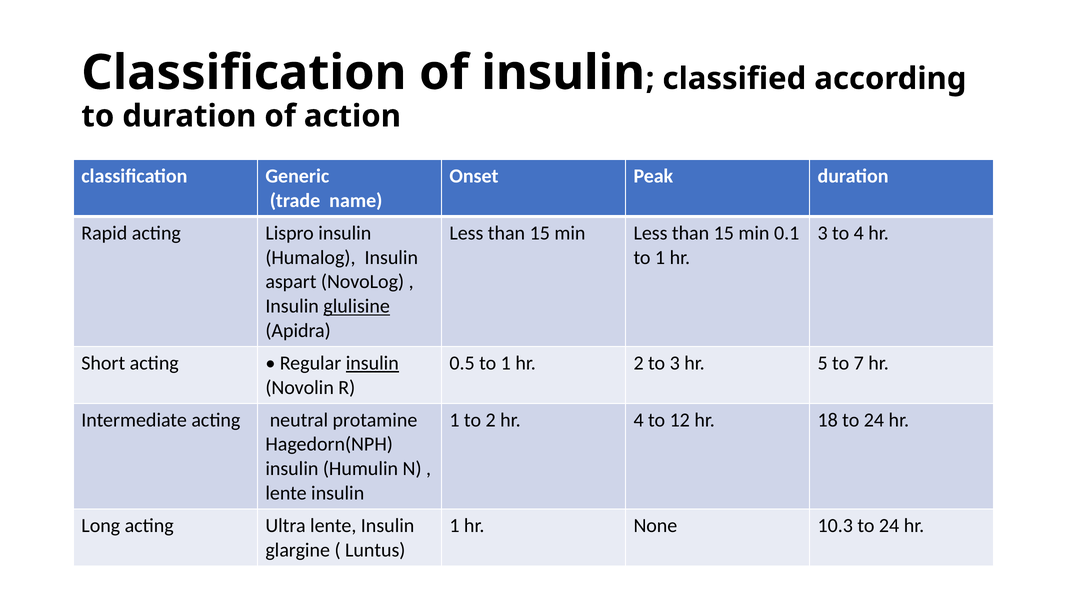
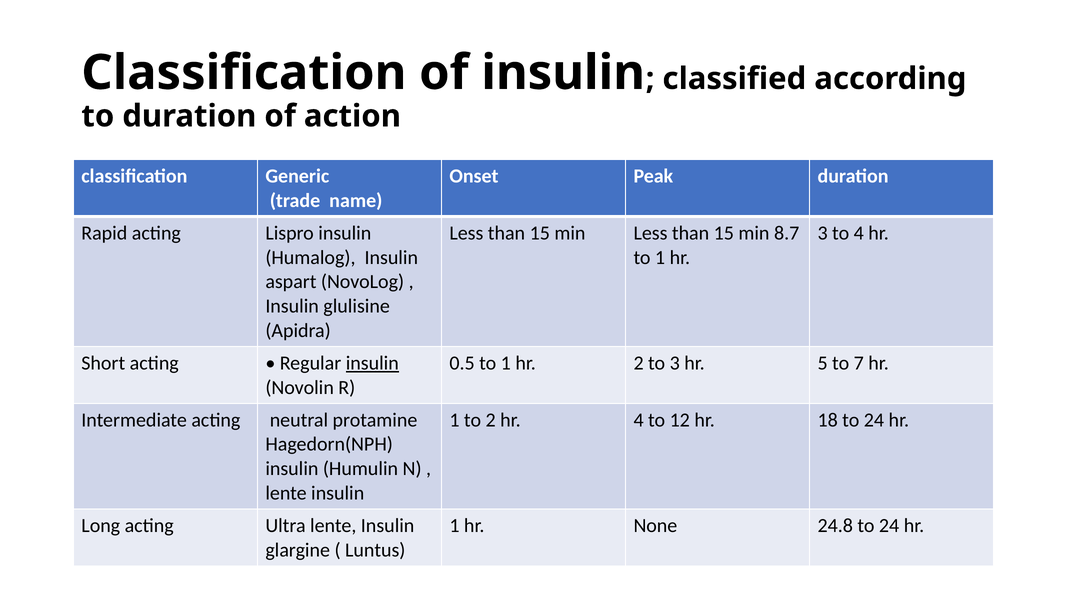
0.1: 0.1 -> 8.7
glulisine underline: present -> none
10.3: 10.3 -> 24.8
